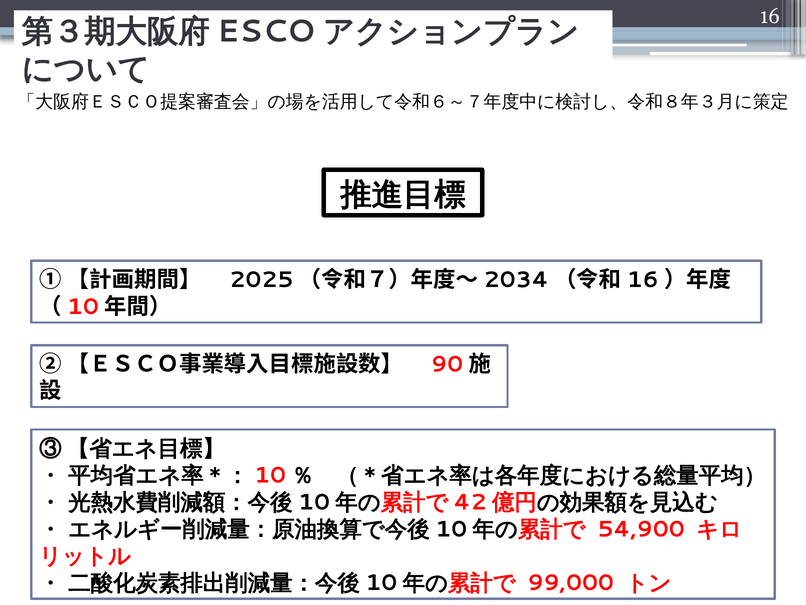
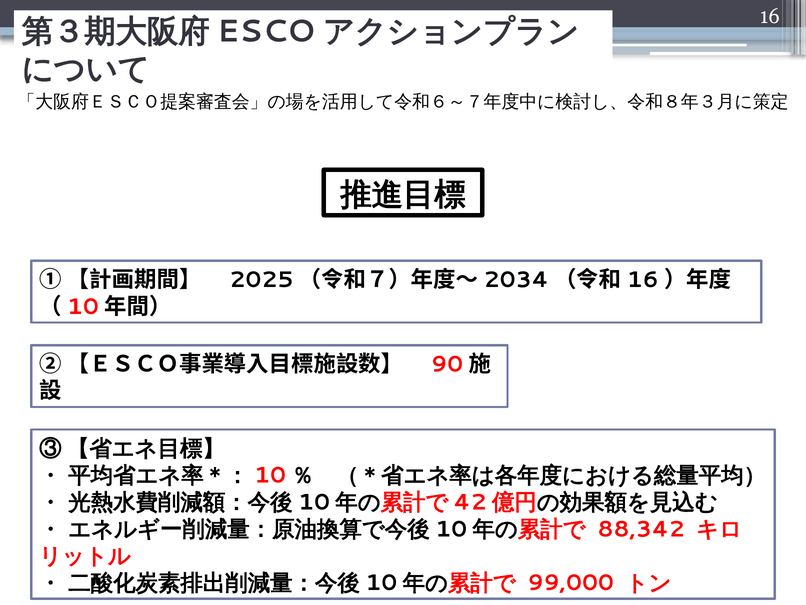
54,900: 54,900 -> 88,342
